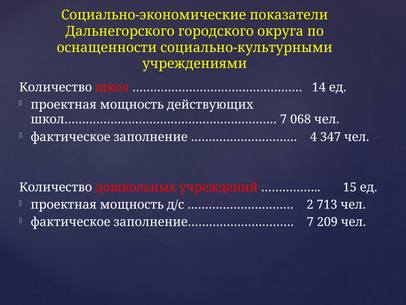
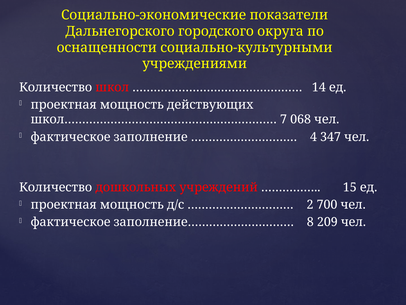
713: 713 -> 700
заполнение………………………… 7: 7 -> 8
